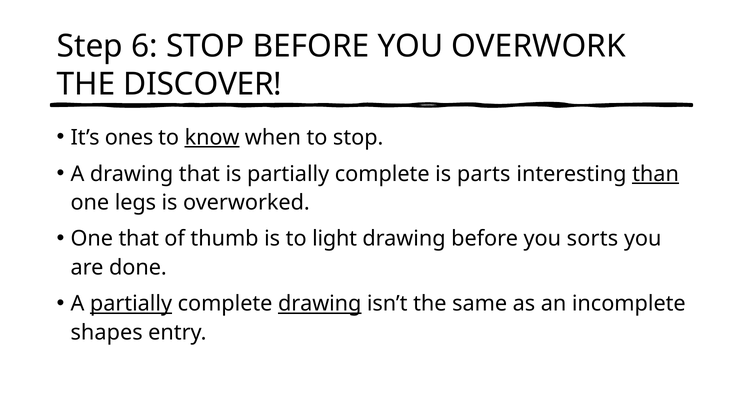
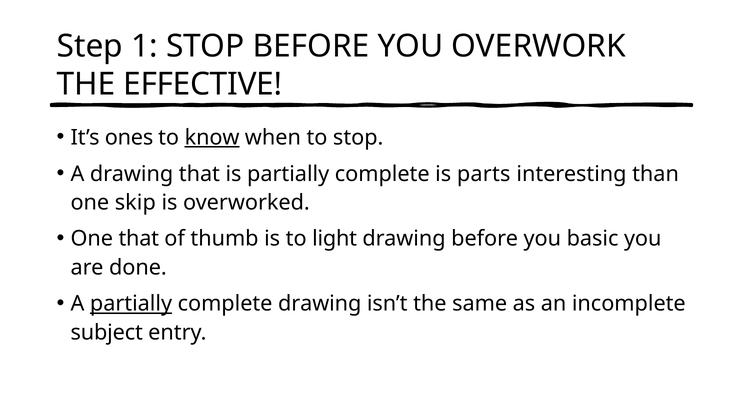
6: 6 -> 1
DISCOVER: DISCOVER -> EFFECTIVE
than underline: present -> none
legs: legs -> skip
sorts: sorts -> basic
drawing at (320, 304) underline: present -> none
shapes: shapes -> subject
